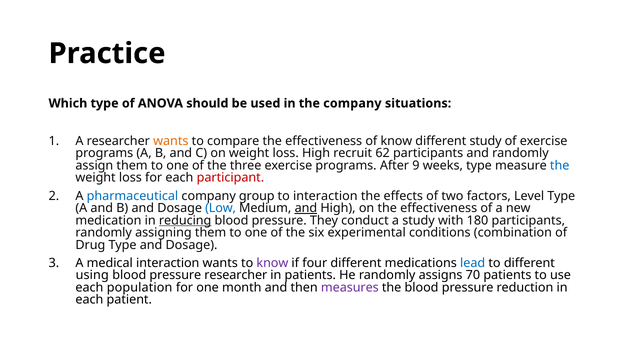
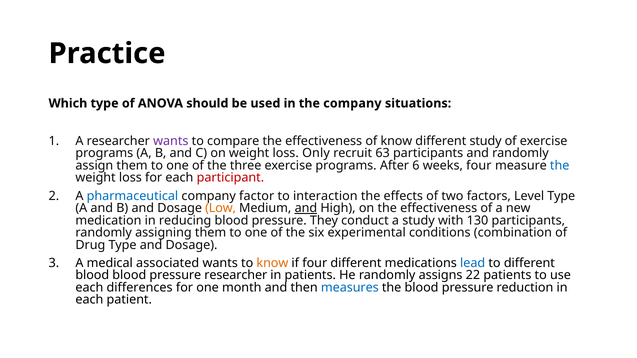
wants at (171, 141) colour: orange -> purple
loss High: High -> Only
62: 62 -> 63
9: 9 -> 6
weeks type: type -> four
group: group -> factor
Low colour: blue -> orange
reducing underline: present -> none
180: 180 -> 130
medical interaction: interaction -> associated
know at (272, 263) colour: purple -> orange
using at (92, 276): using -> blood
70: 70 -> 22
population: population -> differences
measures colour: purple -> blue
